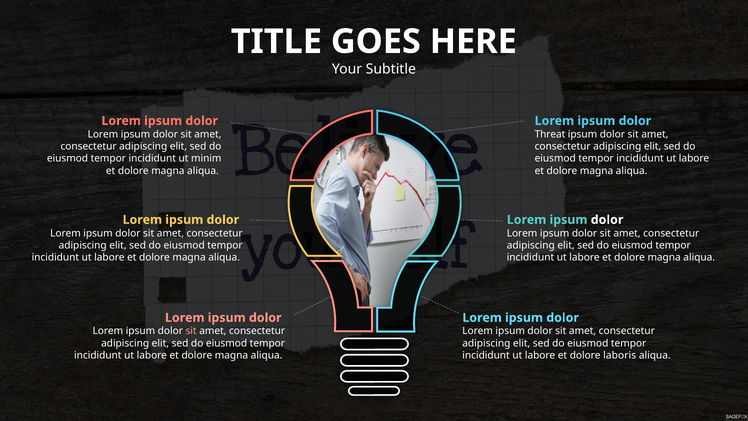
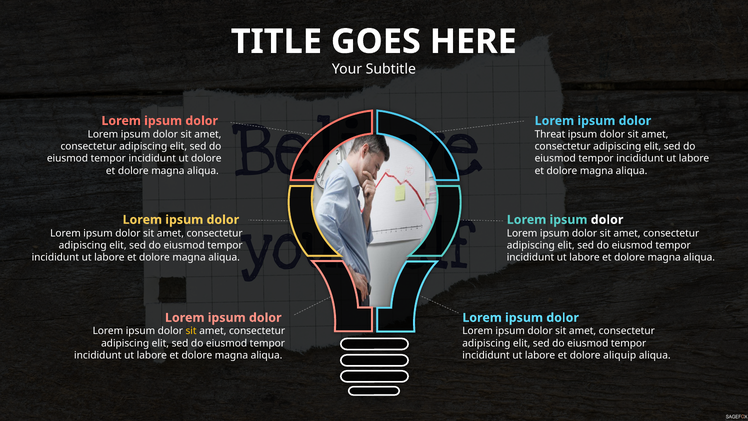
ut minim: minim -> dolore
sit at (191, 331) colour: pink -> yellow
laboris: laboris -> aliquip
